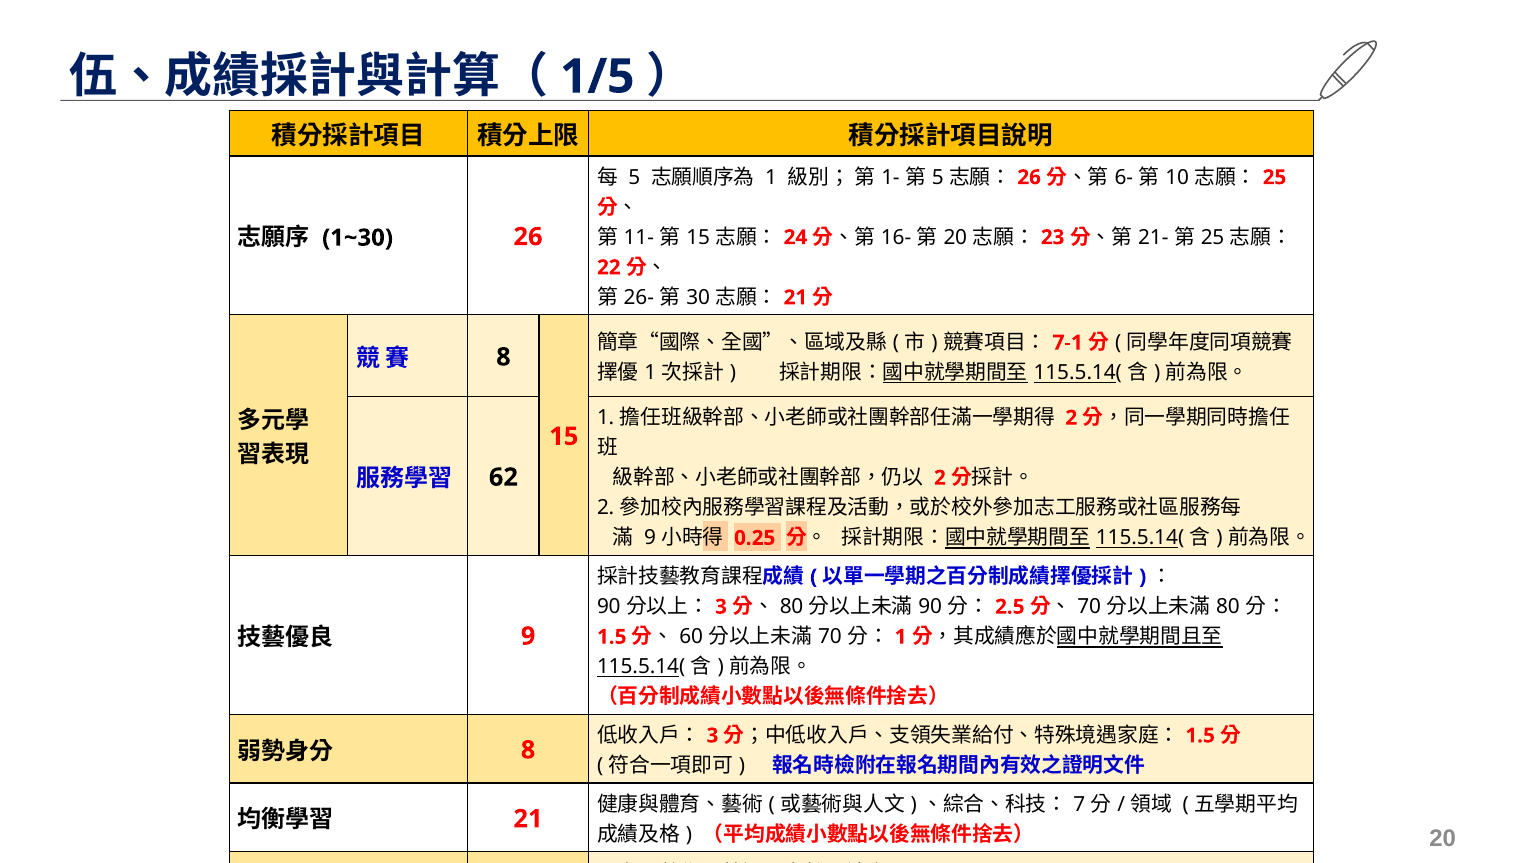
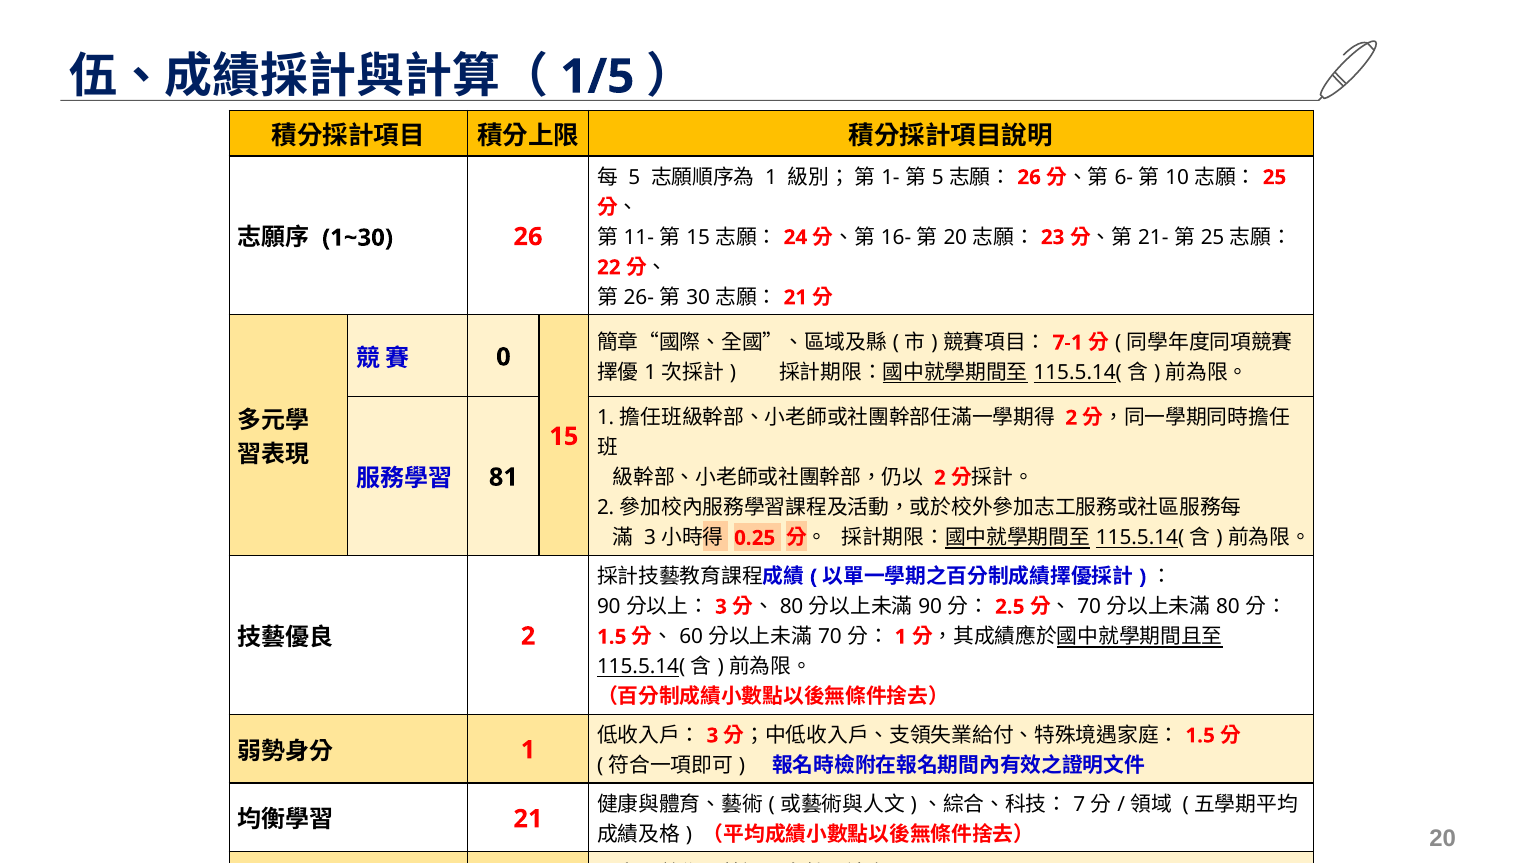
8 at (503, 357): 8 -> 0
62: 62 -> 81
9 at (650, 538): 9 -> 3
9 at (528, 636): 9 -> 2
8 at (528, 750): 8 -> 1
